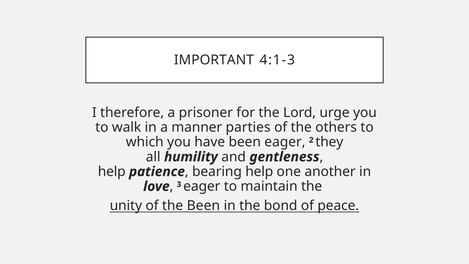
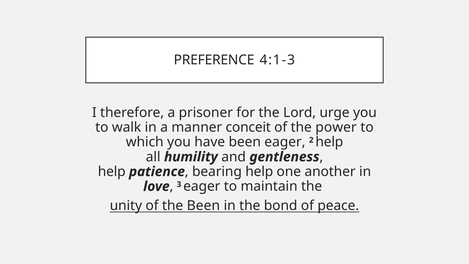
IMPORTANT: IMPORTANT -> PREFERENCE
parties: parties -> conceit
others: others -> power
2 they: they -> help
